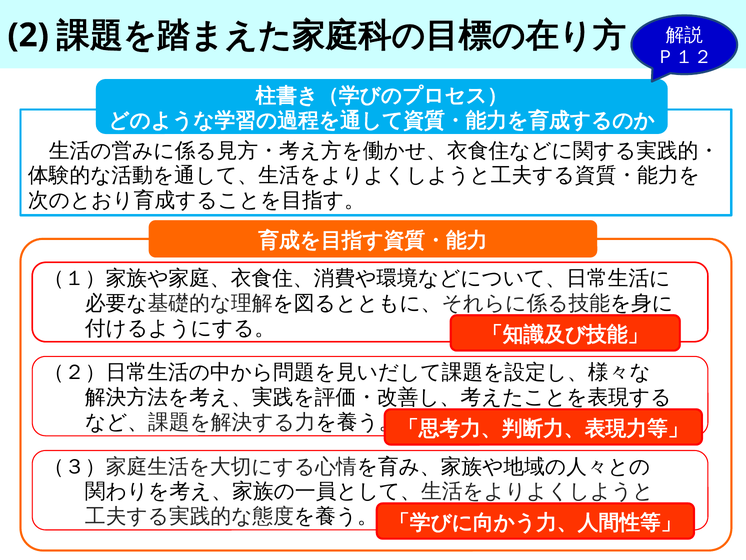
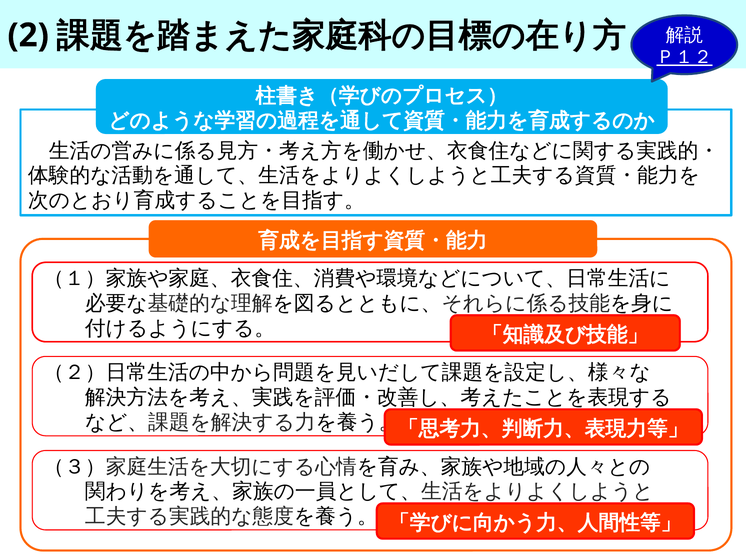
Ｐ１２ underline: none -> present
